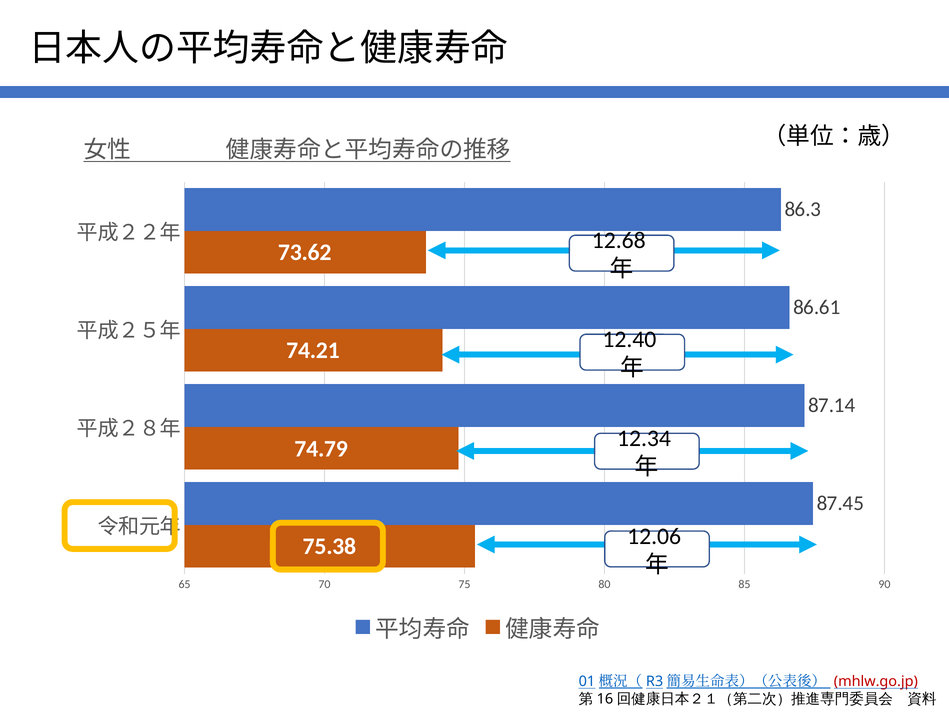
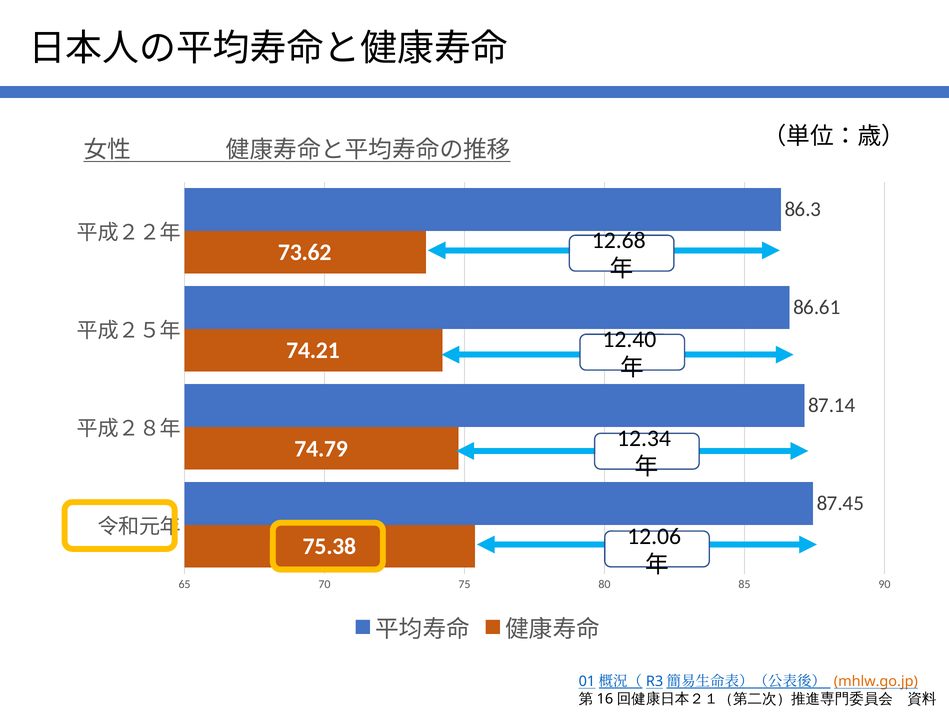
mhlw.go.jp colour: red -> orange
